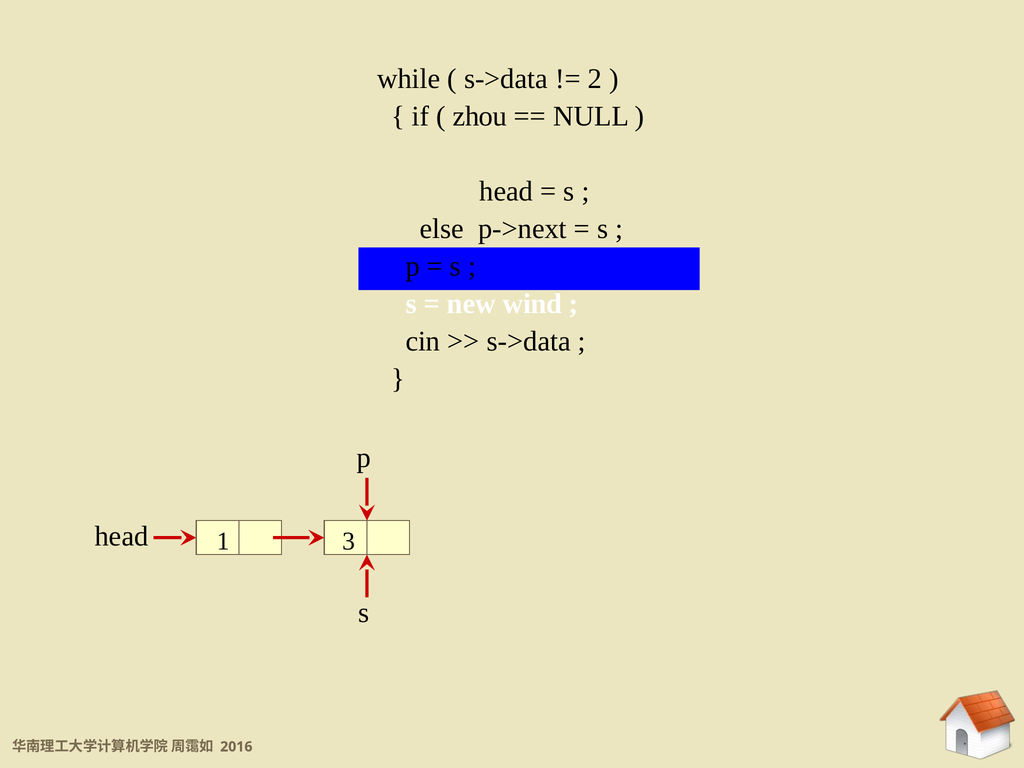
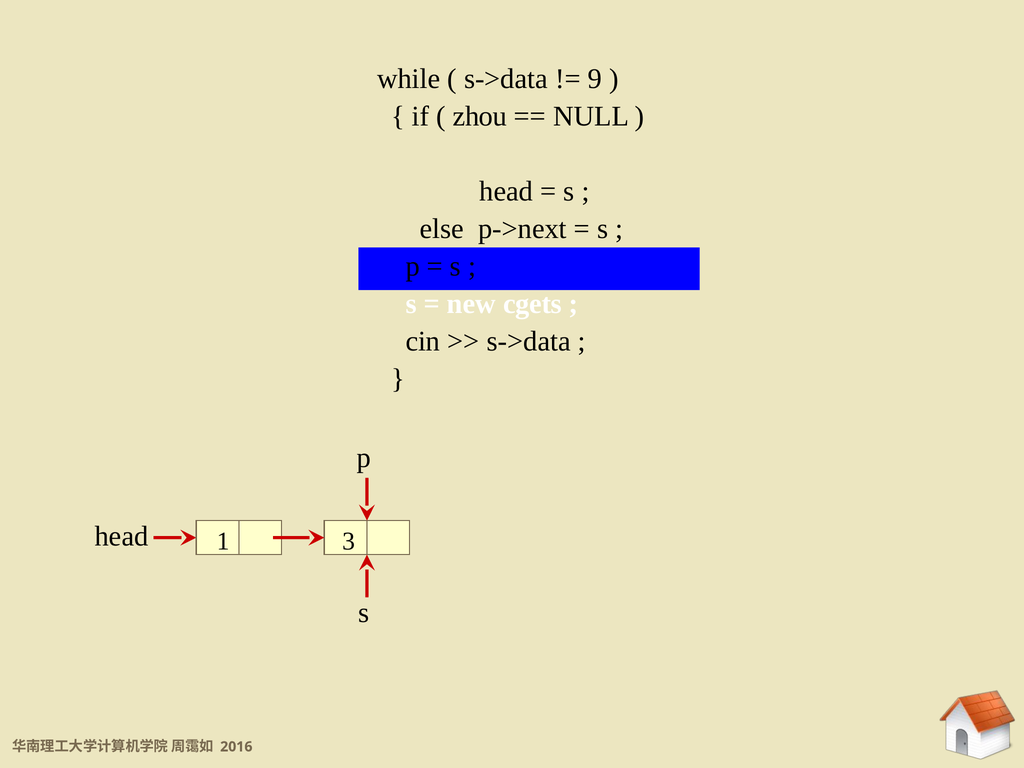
2: 2 -> 9
wind: wind -> cgets
